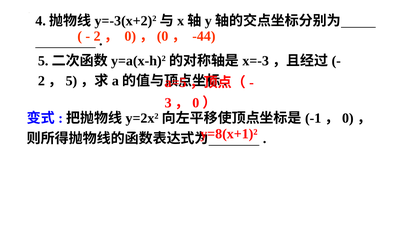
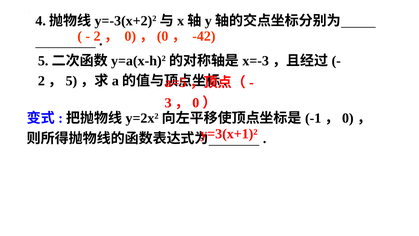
-44: -44 -> -42
y=8(x+1)²: y=8(x+1)² -> y=3(x+1)²
